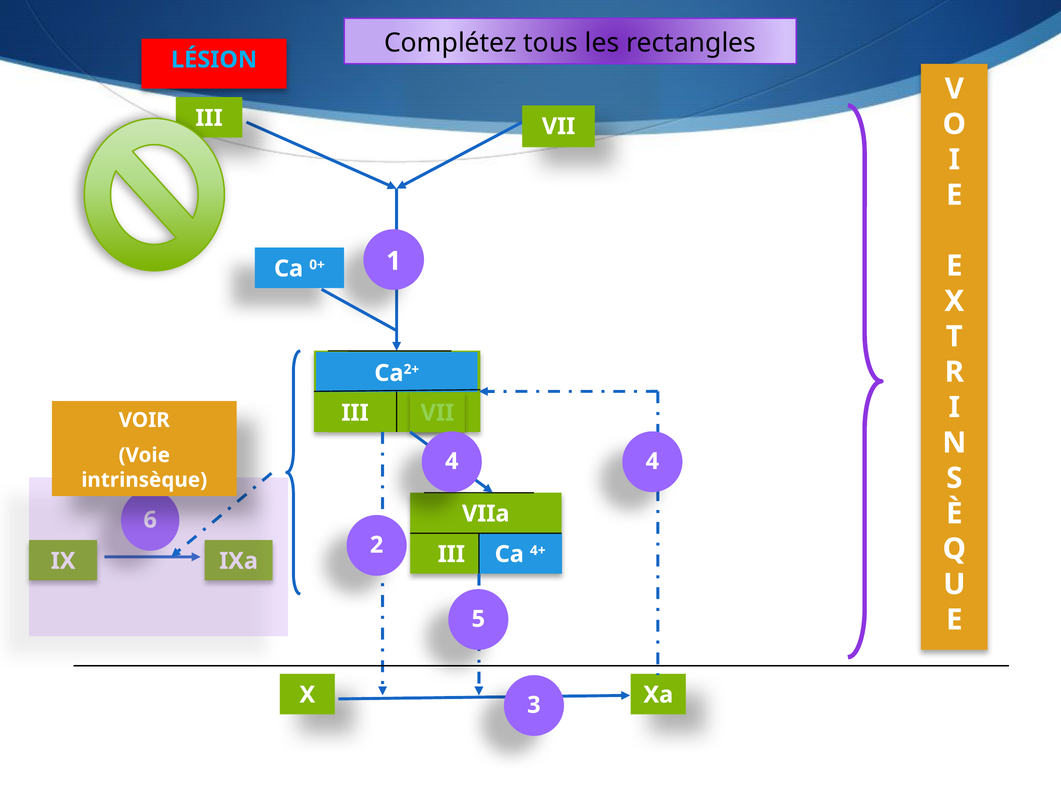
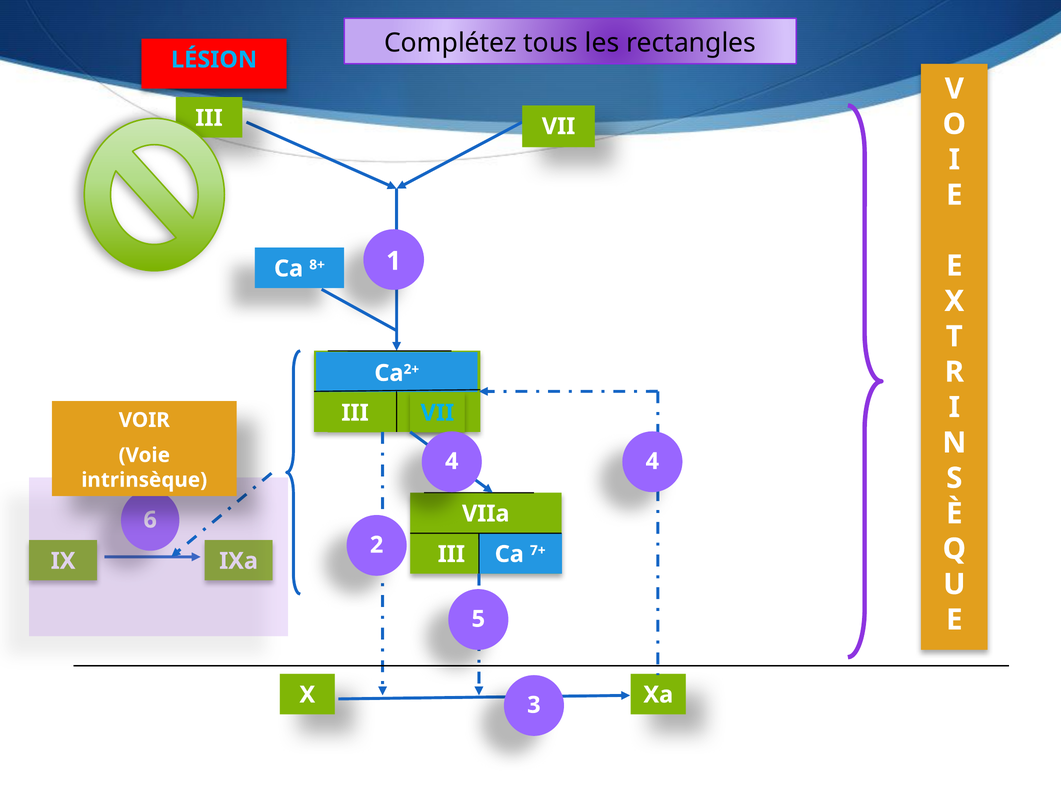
0+: 0+ -> 8+
VII at (437, 413) colour: light green -> light blue
4+: 4+ -> 7+
